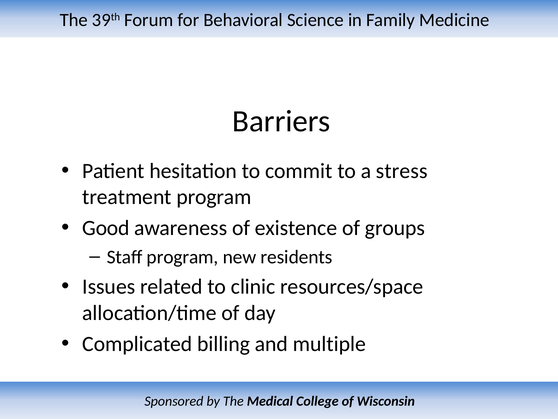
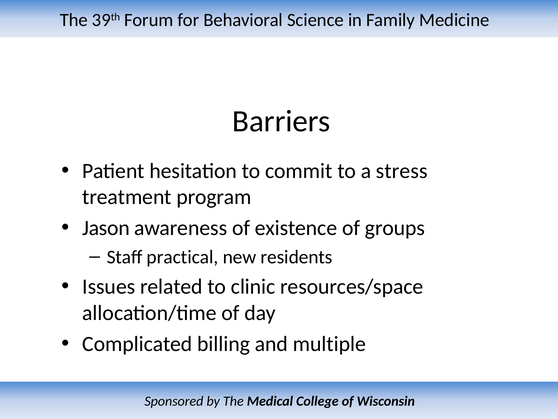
Good: Good -> Jason
Staff program: program -> practical
